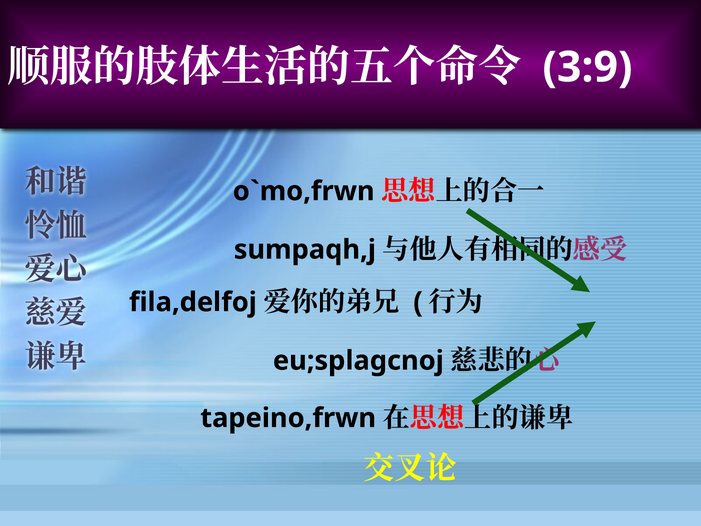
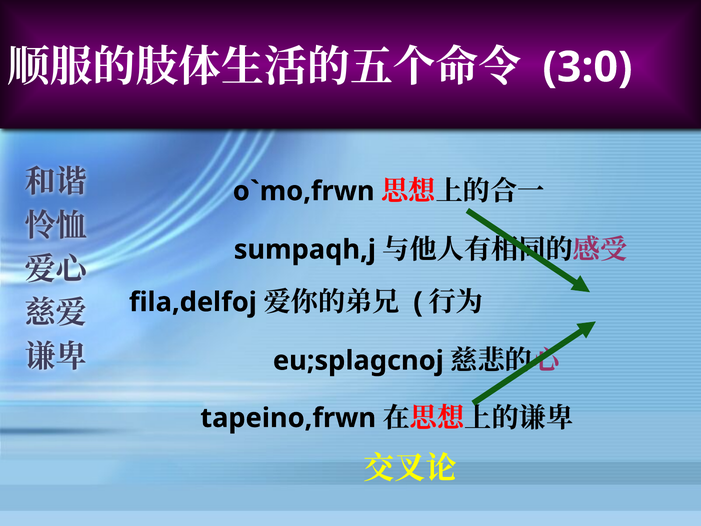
3:9: 3:9 -> 3:0
